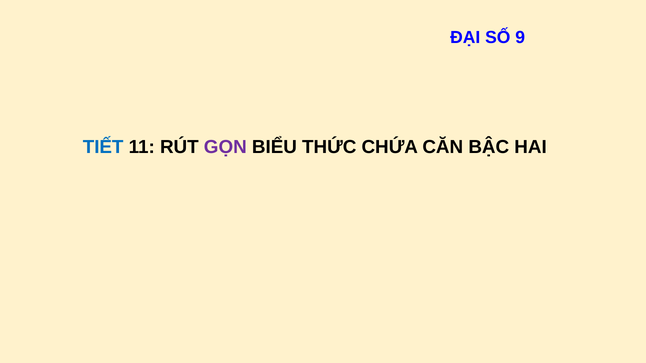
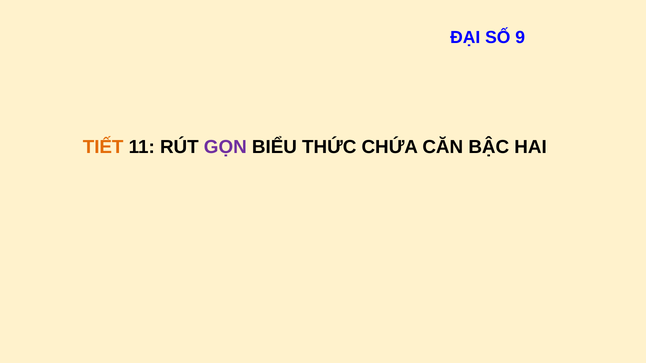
TIẾT colour: blue -> orange
